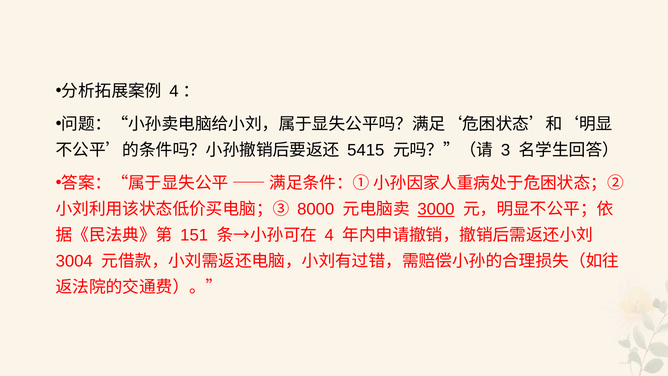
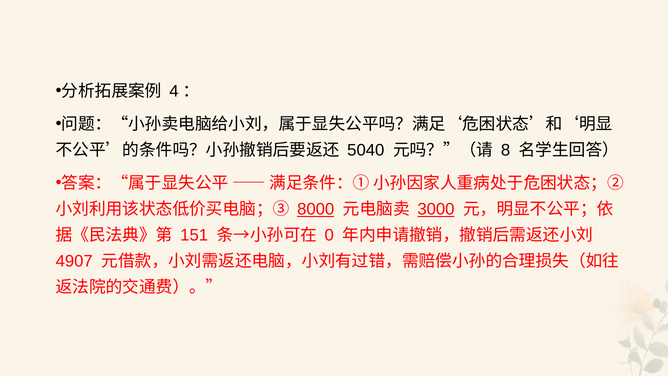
5415: 5415 -> 5040
3: 3 -> 8
8000 underline: none -> present
4: 4 -> 0
3004: 3004 -> 4907
